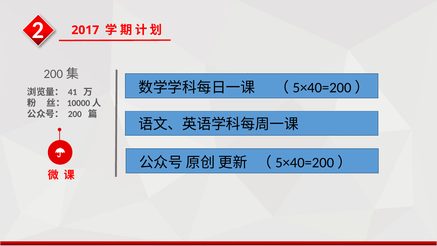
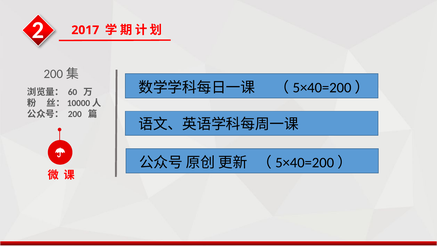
41: 41 -> 60
